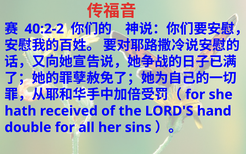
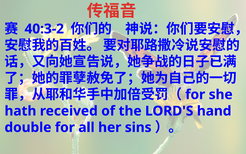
40:2-2: 40:2-2 -> 40:3-2
